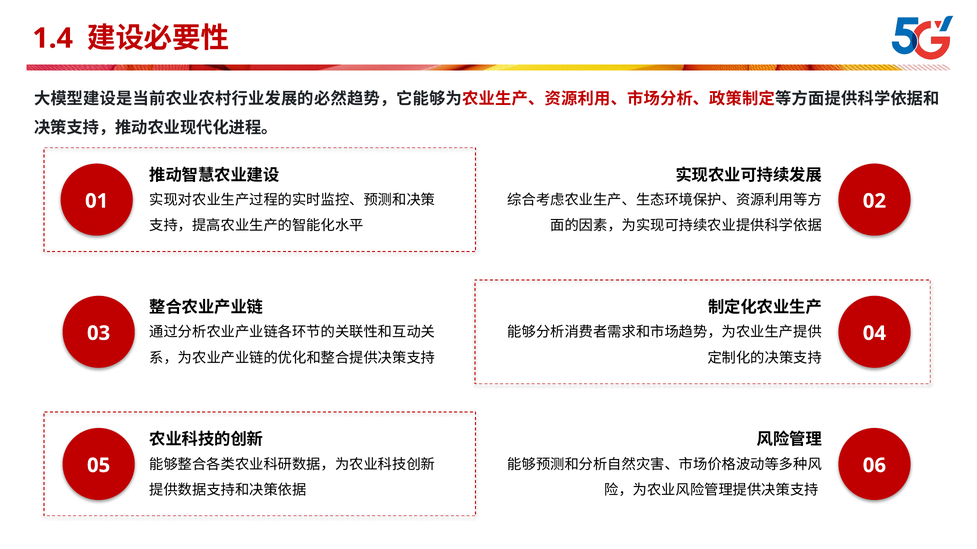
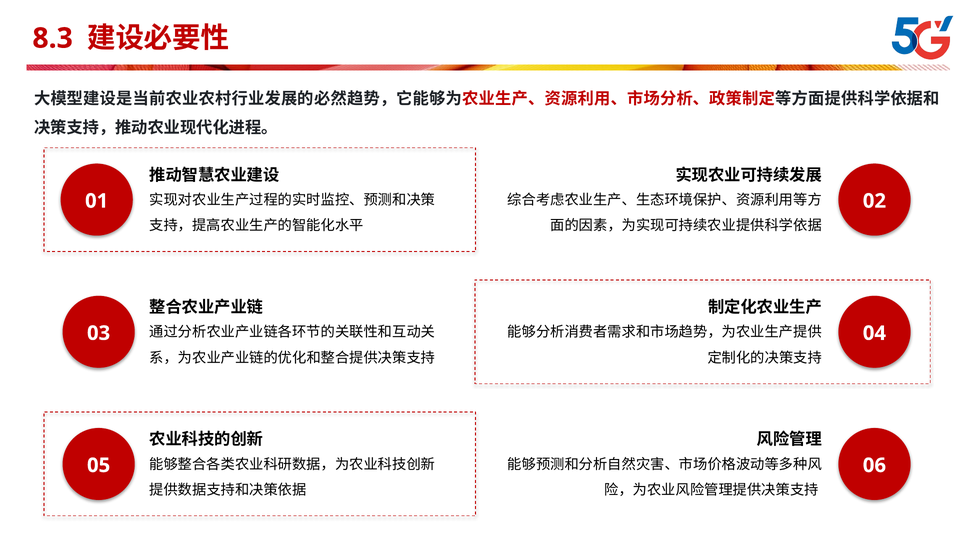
1.4: 1.4 -> 8.3
